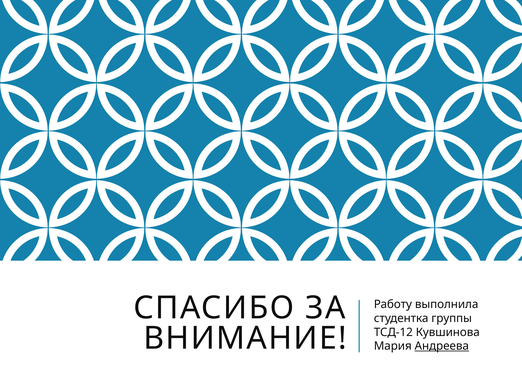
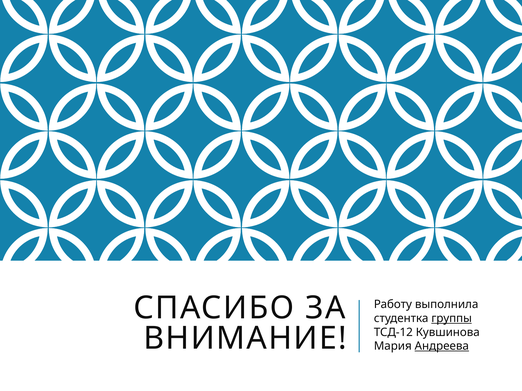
группы underline: none -> present
